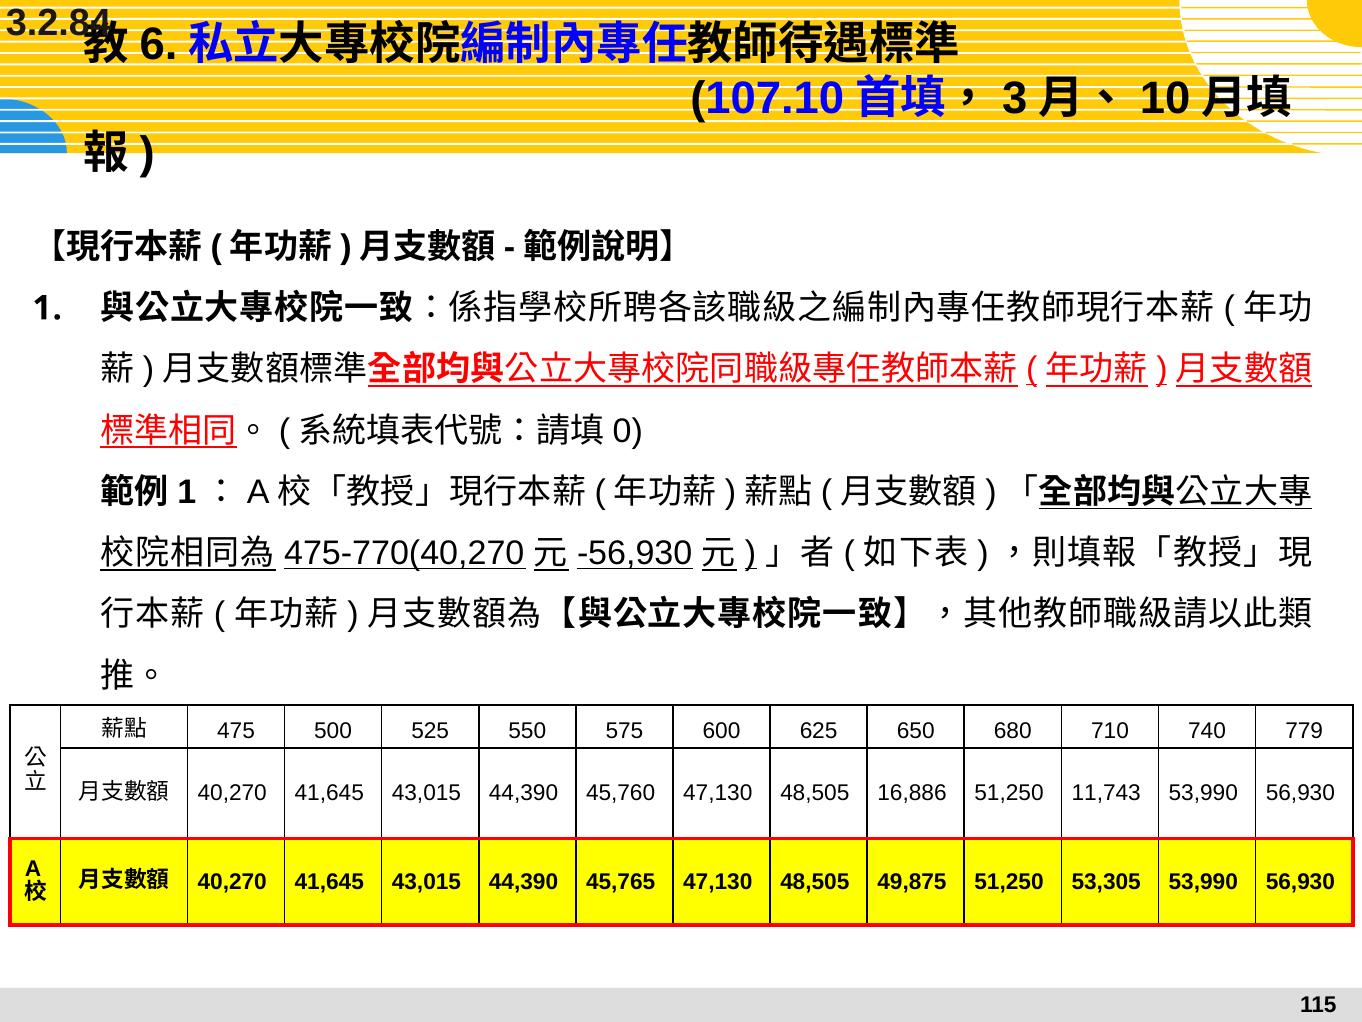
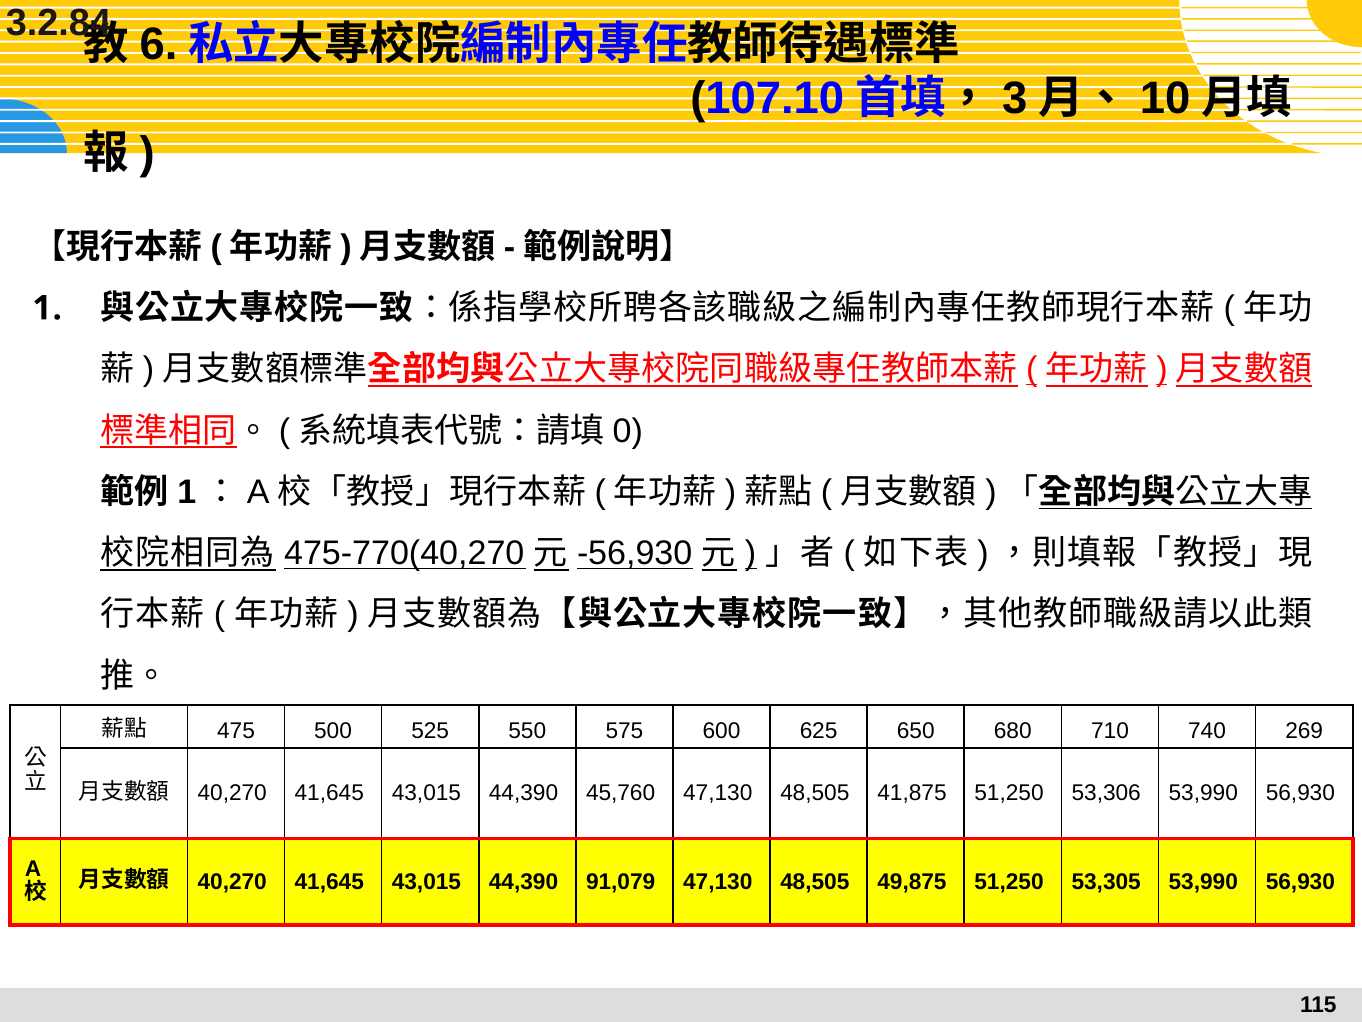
779: 779 -> 269
16,886: 16,886 -> 41,875
11,743: 11,743 -> 53,306
45,765: 45,765 -> 91,079
